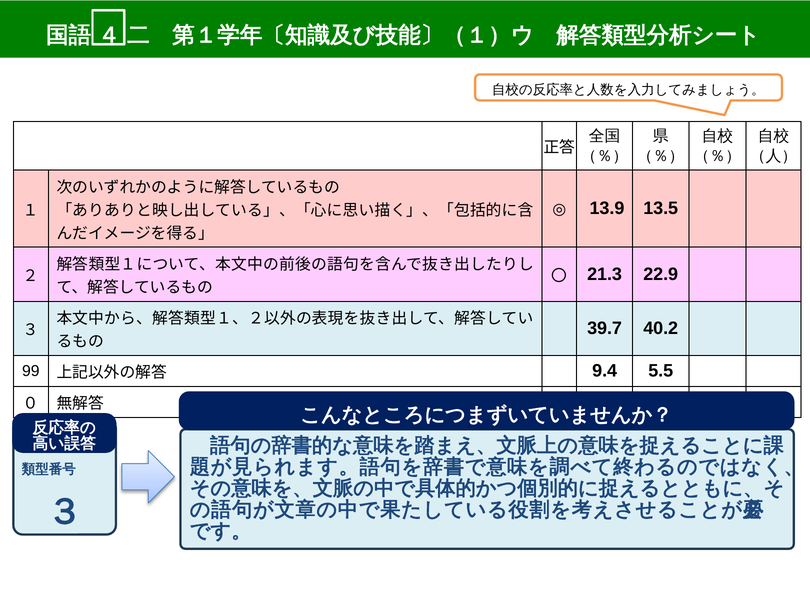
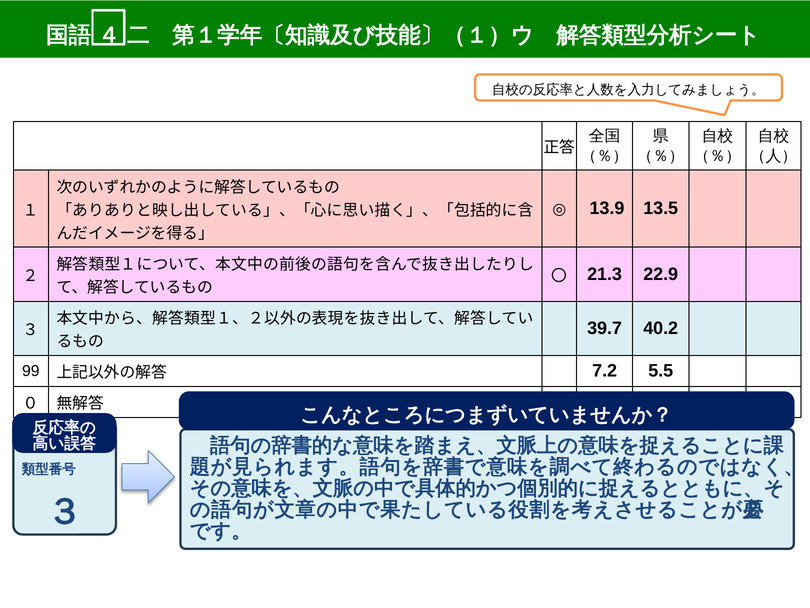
9.4: 9.4 -> 7.2
